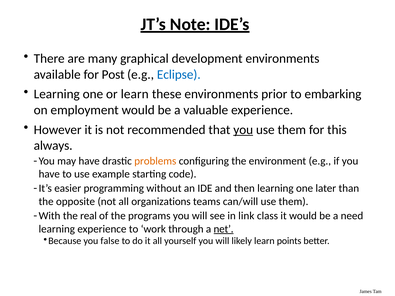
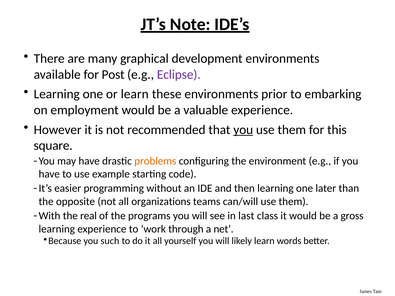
Eclipse colour: blue -> purple
always: always -> square
link: link -> last
need: need -> gross
net underline: present -> none
false: false -> such
points: points -> words
